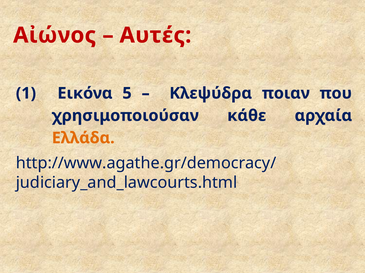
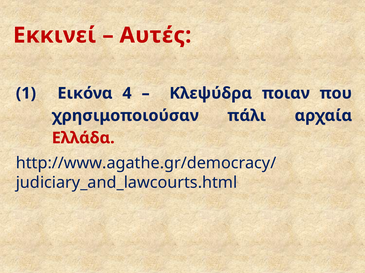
Αἰώνος: Αἰώνος -> Εκκινεί
5: 5 -> 4
κάθε: κάθε -> πάλι
Ελλάδα colour: orange -> red
